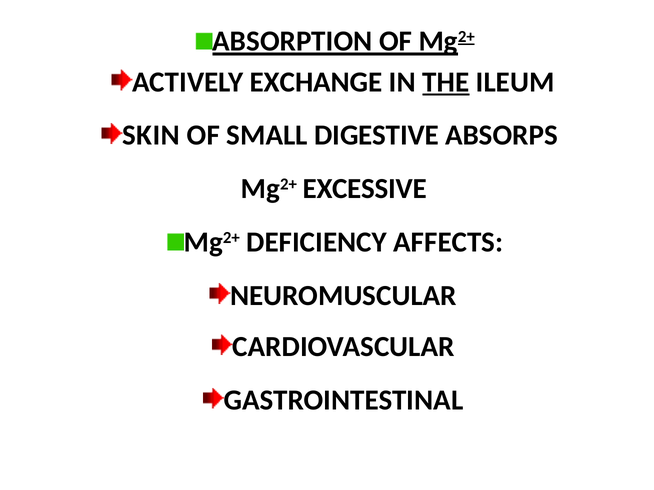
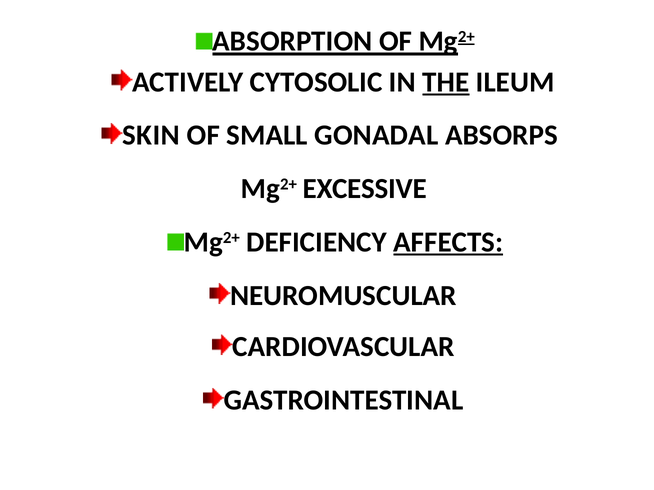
EXCHANGE: EXCHANGE -> CYTOSOLIC
DIGESTIVE: DIGESTIVE -> GONADAL
AFFECTS underline: none -> present
